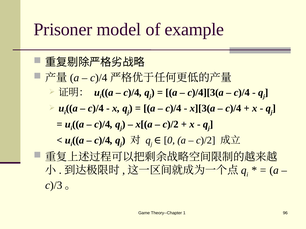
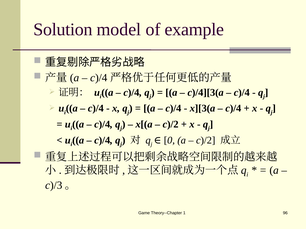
Prisoner: Prisoner -> Solution
